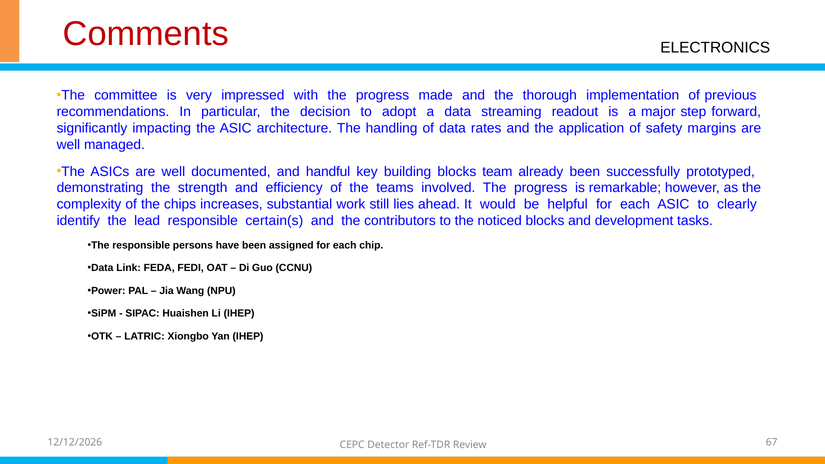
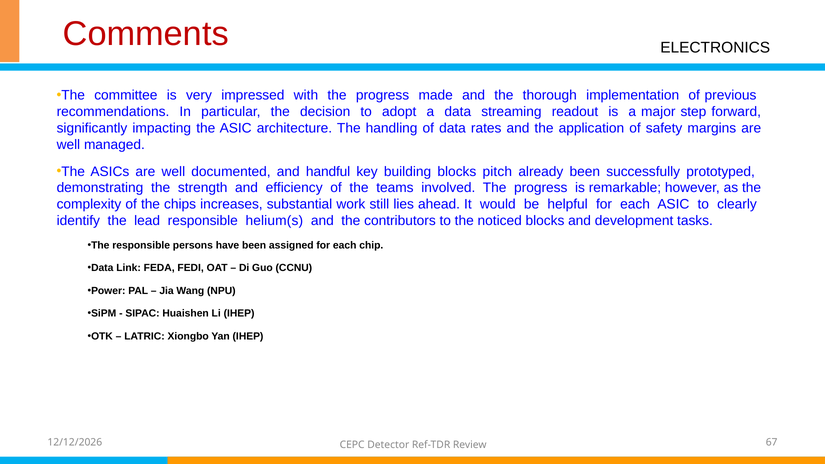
team: team -> pitch
certain(s: certain(s -> helium(s
